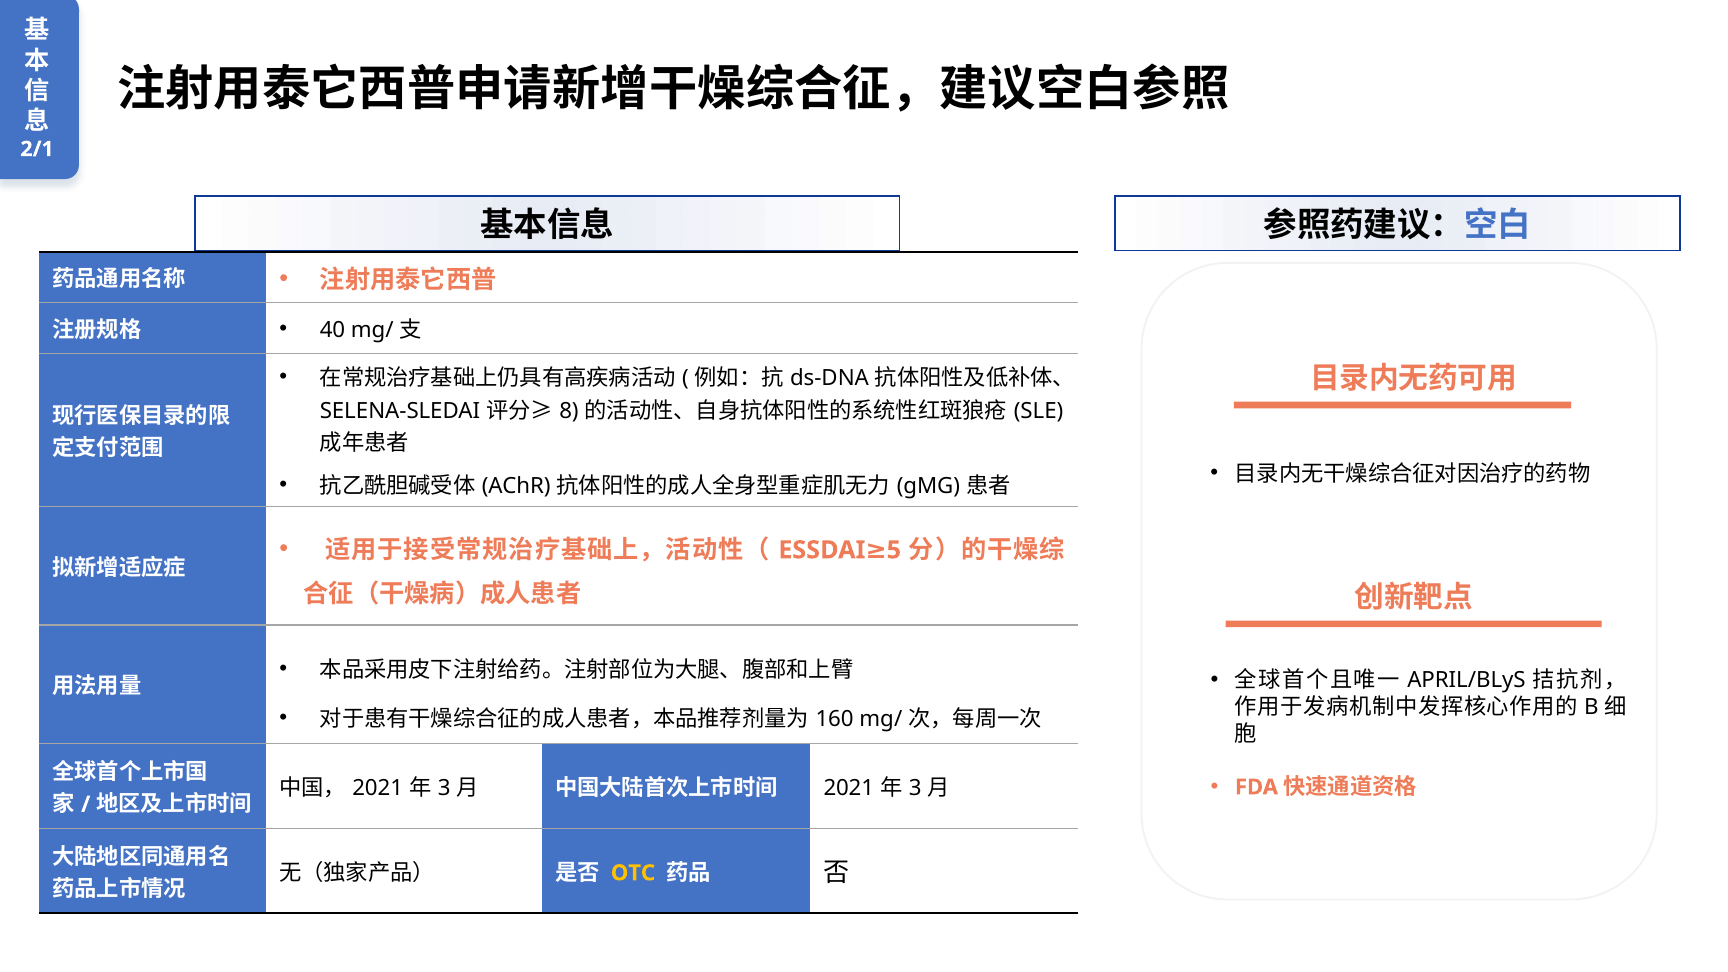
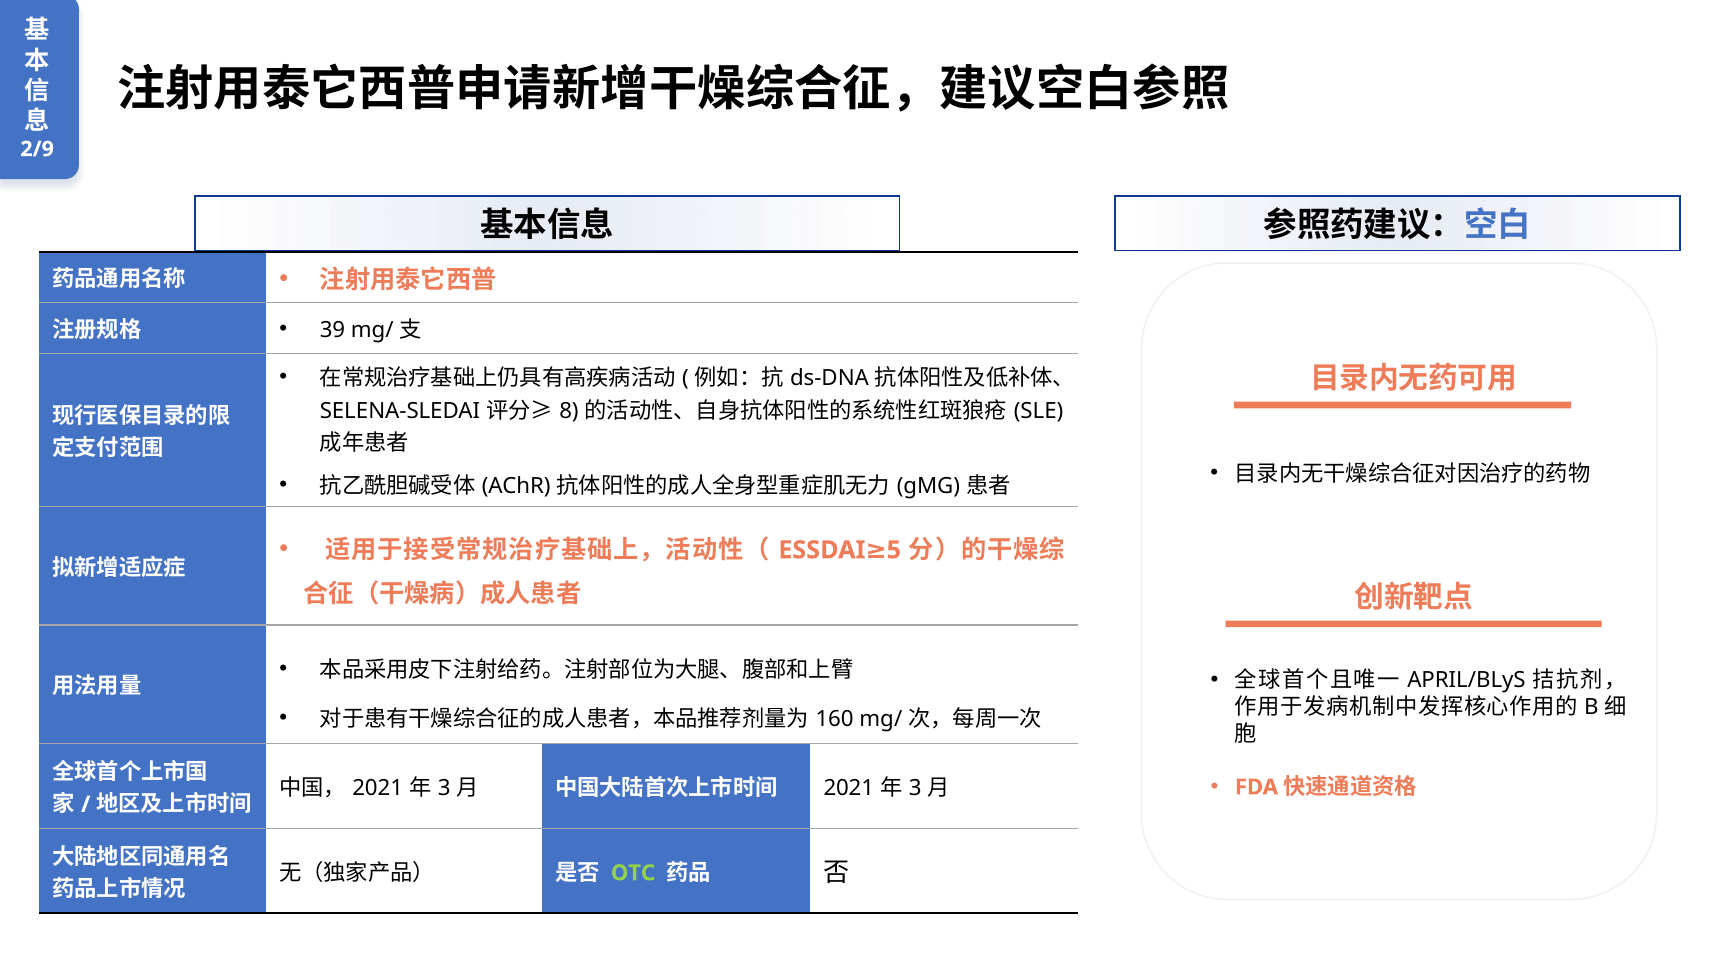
2/1: 2/1 -> 2/9
40: 40 -> 39
OTC colour: yellow -> light green
